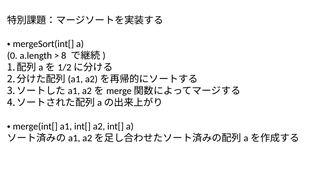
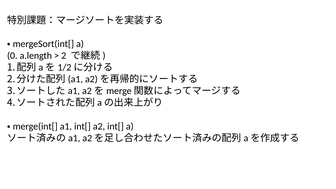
8: 8 -> 2
